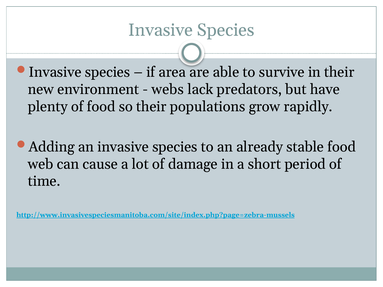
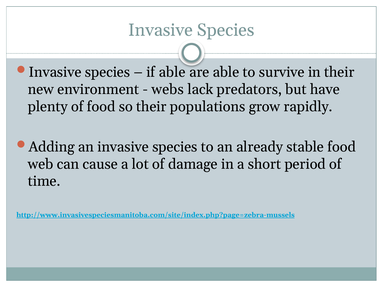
if area: area -> able
